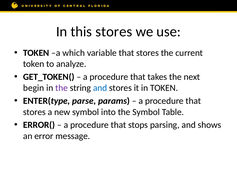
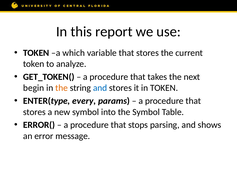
this stores: stores -> report
the at (62, 88) colour: purple -> orange
parse: parse -> every
